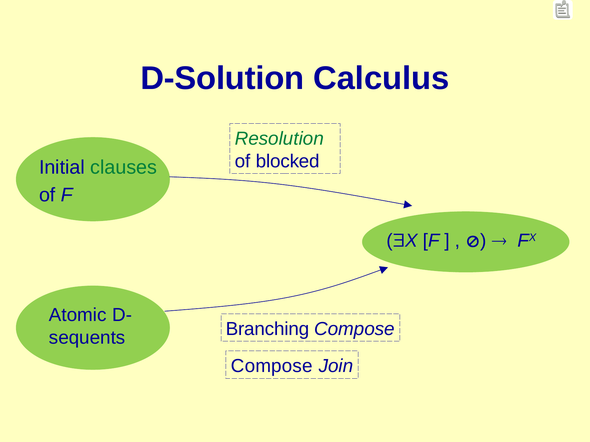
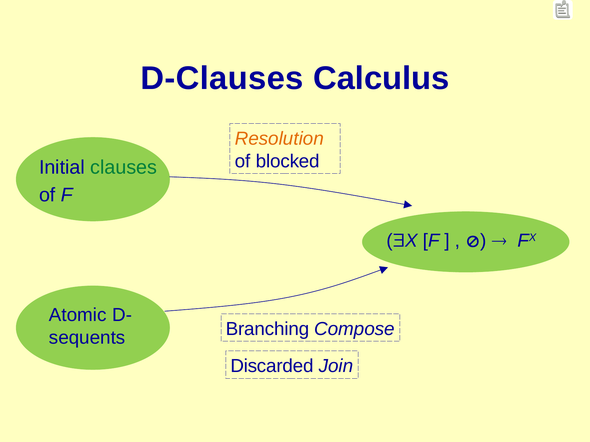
D-Solution: D-Solution -> D-Clauses
Resolution colour: green -> orange
Compose at (272, 366): Compose -> Discarded
